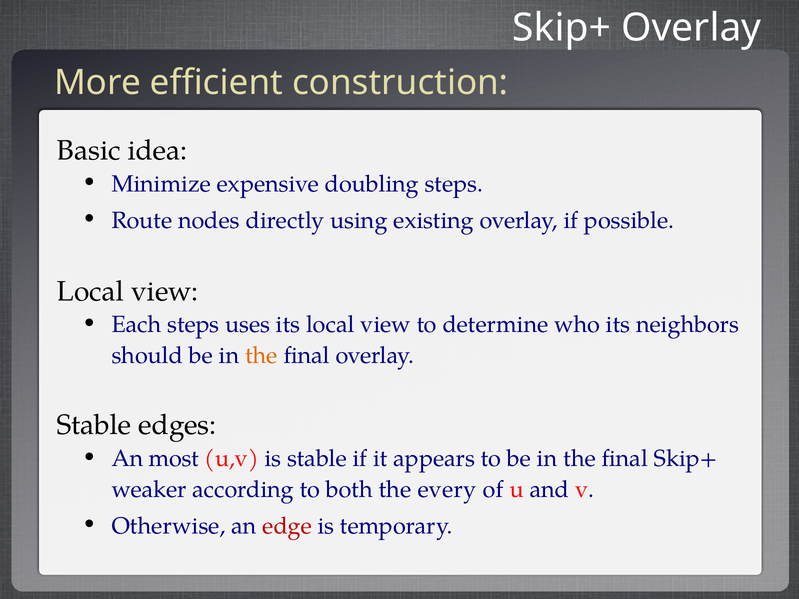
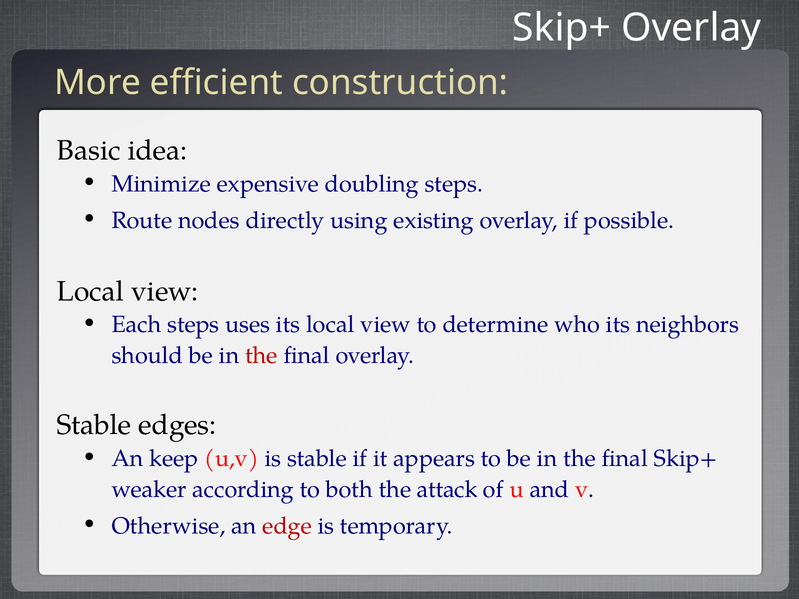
the at (261, 356) colour: orange -> red
most: most -> keep
every: every -> attack
